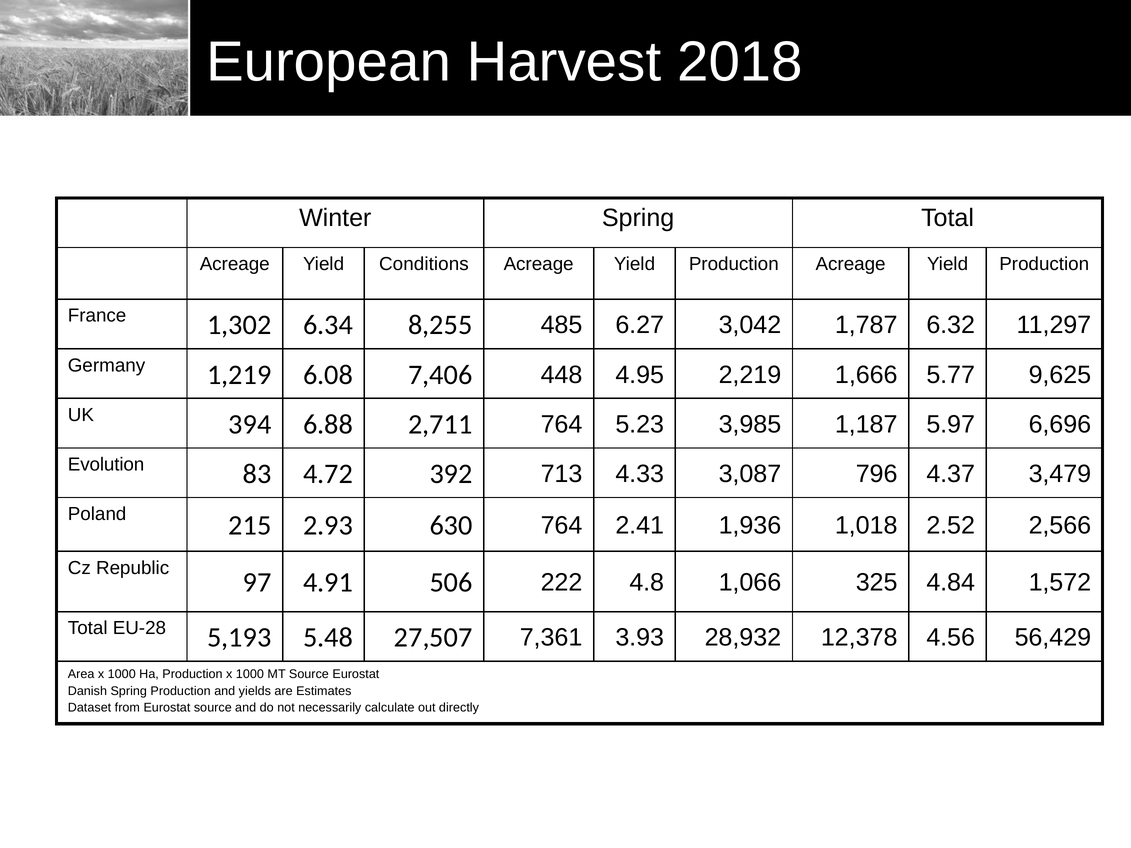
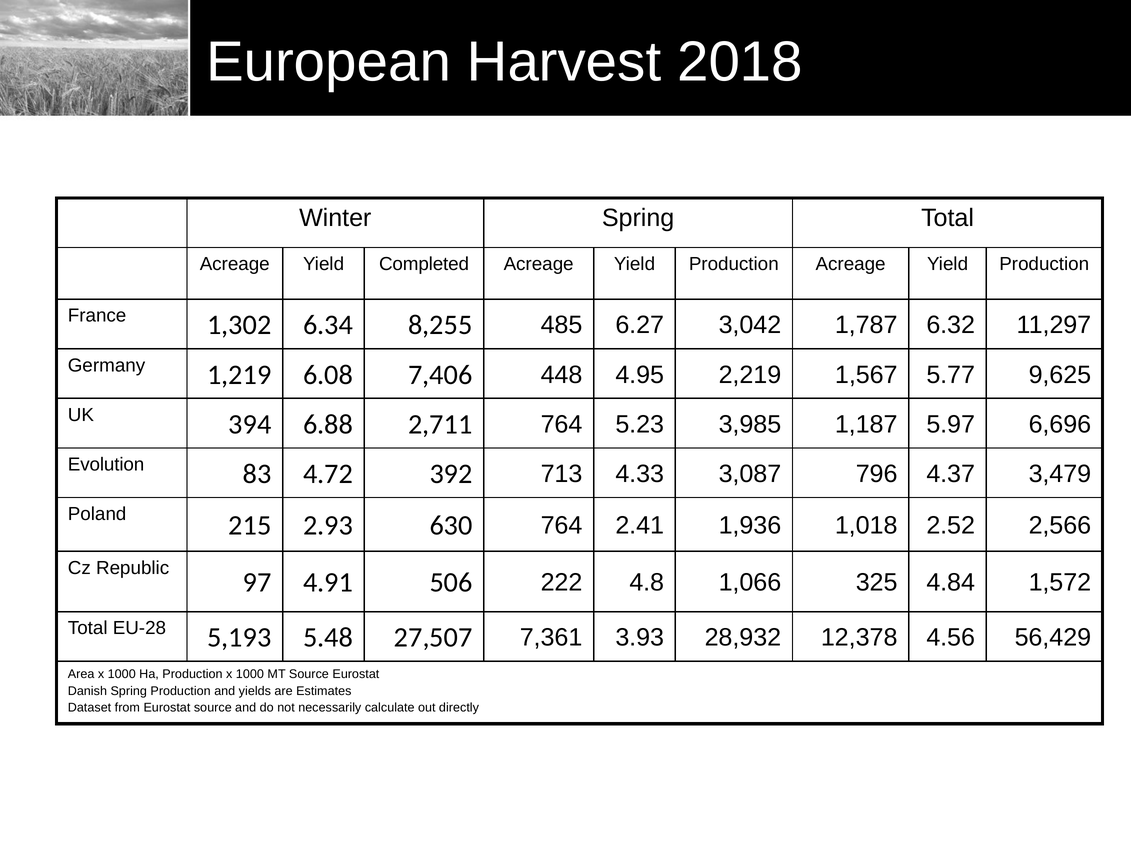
Conditions: Conditions -> Completed
1,666: 1,666 -> 1,567
